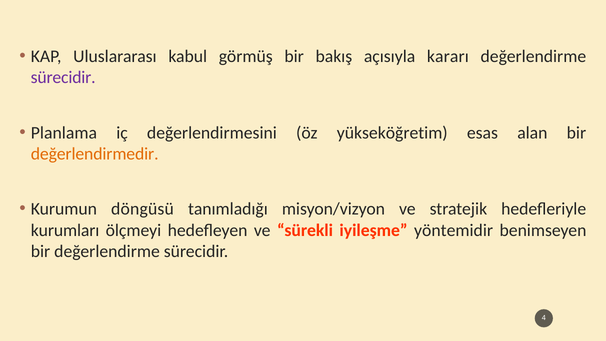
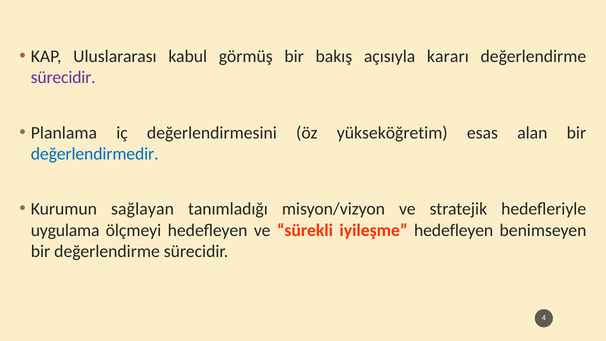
değerlendirmedir colour: orange -> blue
döngüsü: döngüsü -> sağlayan
kurumları: kurumları -> uygulama
iyileşme yöntemidir: yöntemidir -> hedefleyen
